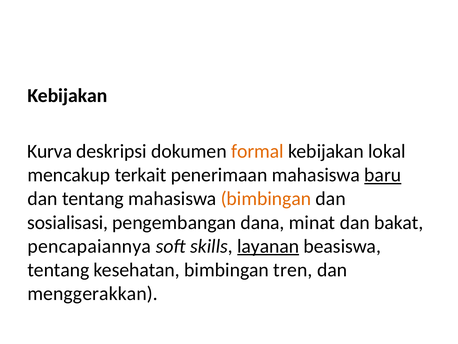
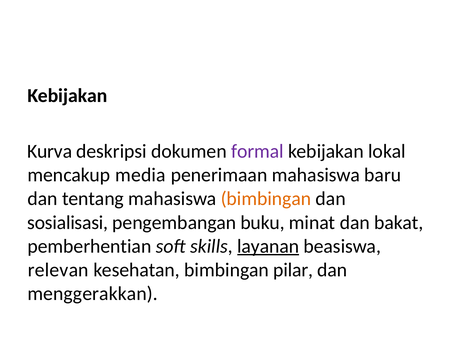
formal colour: orange -> purple
terkait: terkait -> media
baru underline: present -> none
dana: dana -> buku
pencapaiannya: pencapaiannya -> pemberhentian
tentang at (58, 270): tentang -> relevan
tren: tren -> pilar
